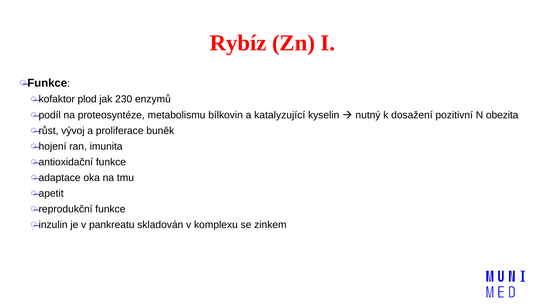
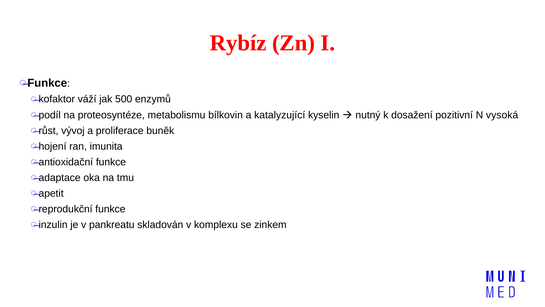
plod: plod -> váží
230: 230 -> 500
obezita: obezita -> vysoká
